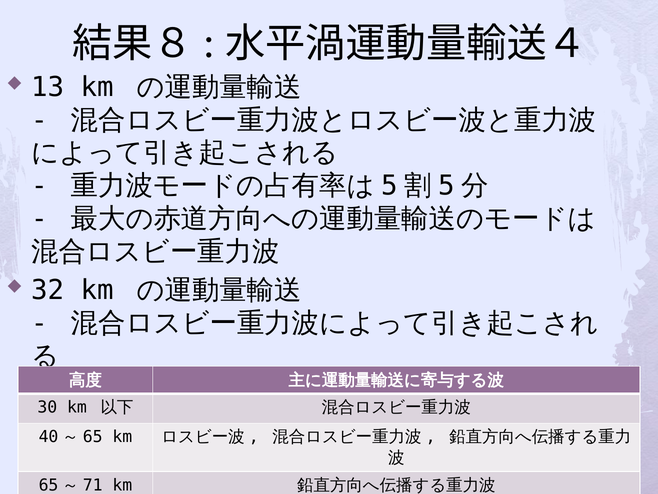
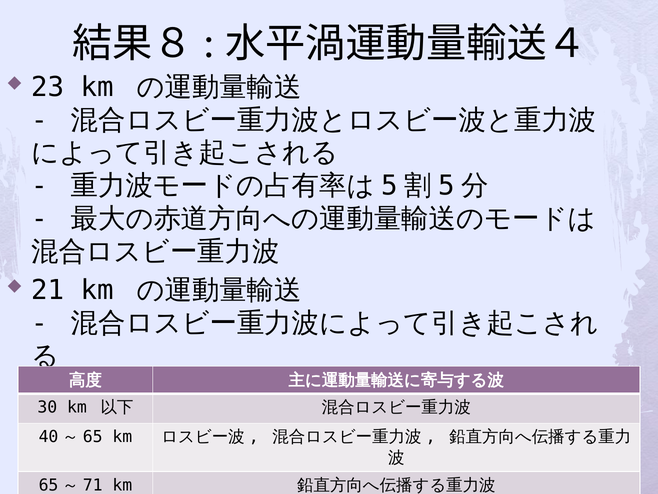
13: 13 -> 23
32: 32 -> 21
